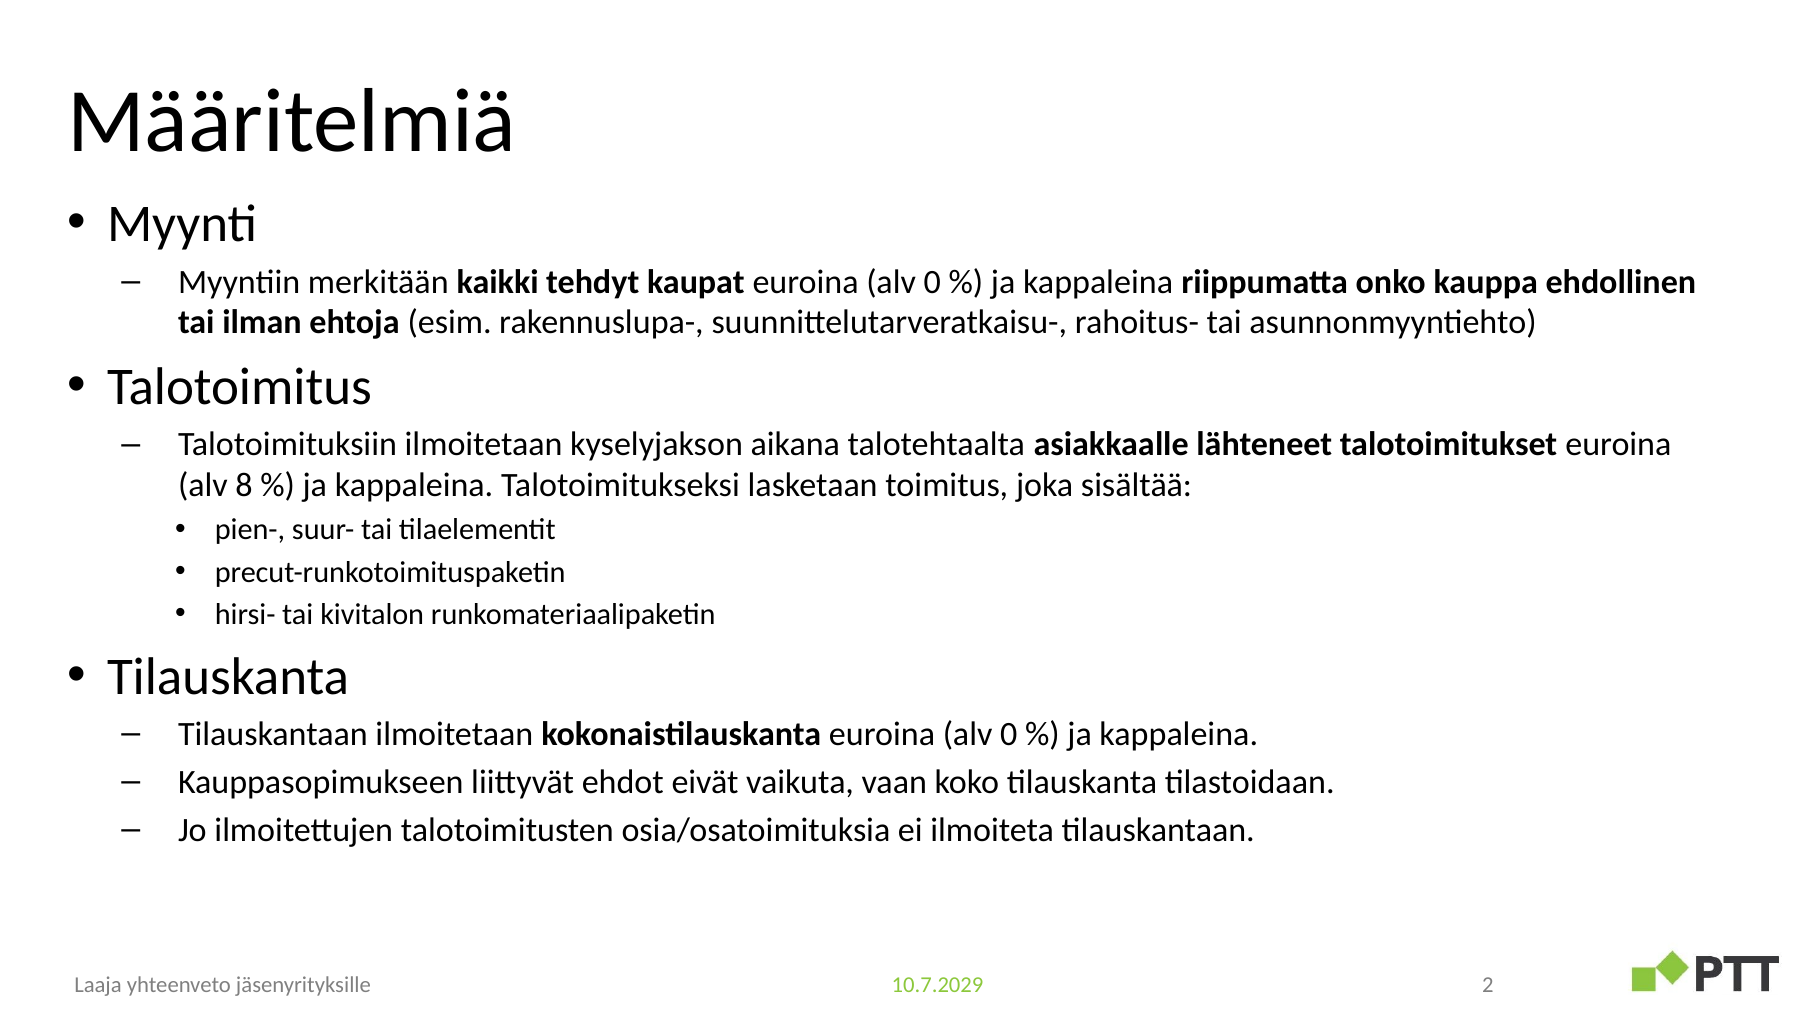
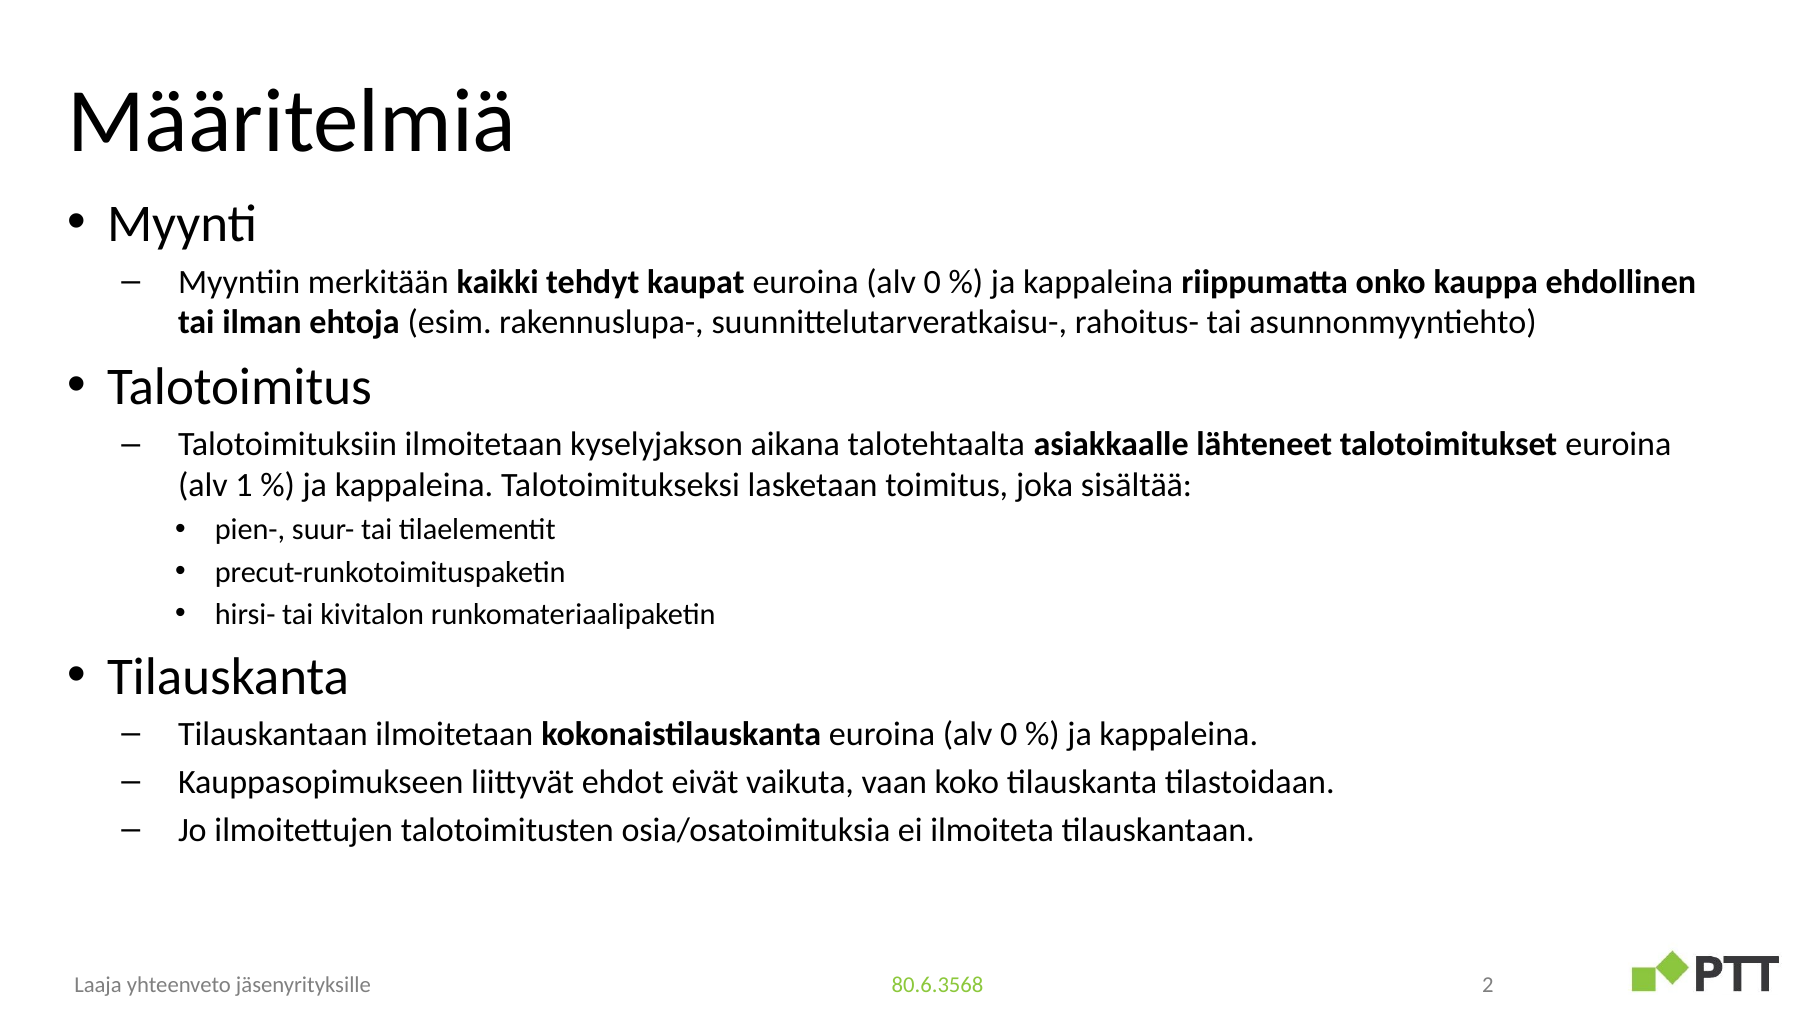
8: 8 -> 1
10.7.2029: 10.7.2029 -> 80.6.3568
